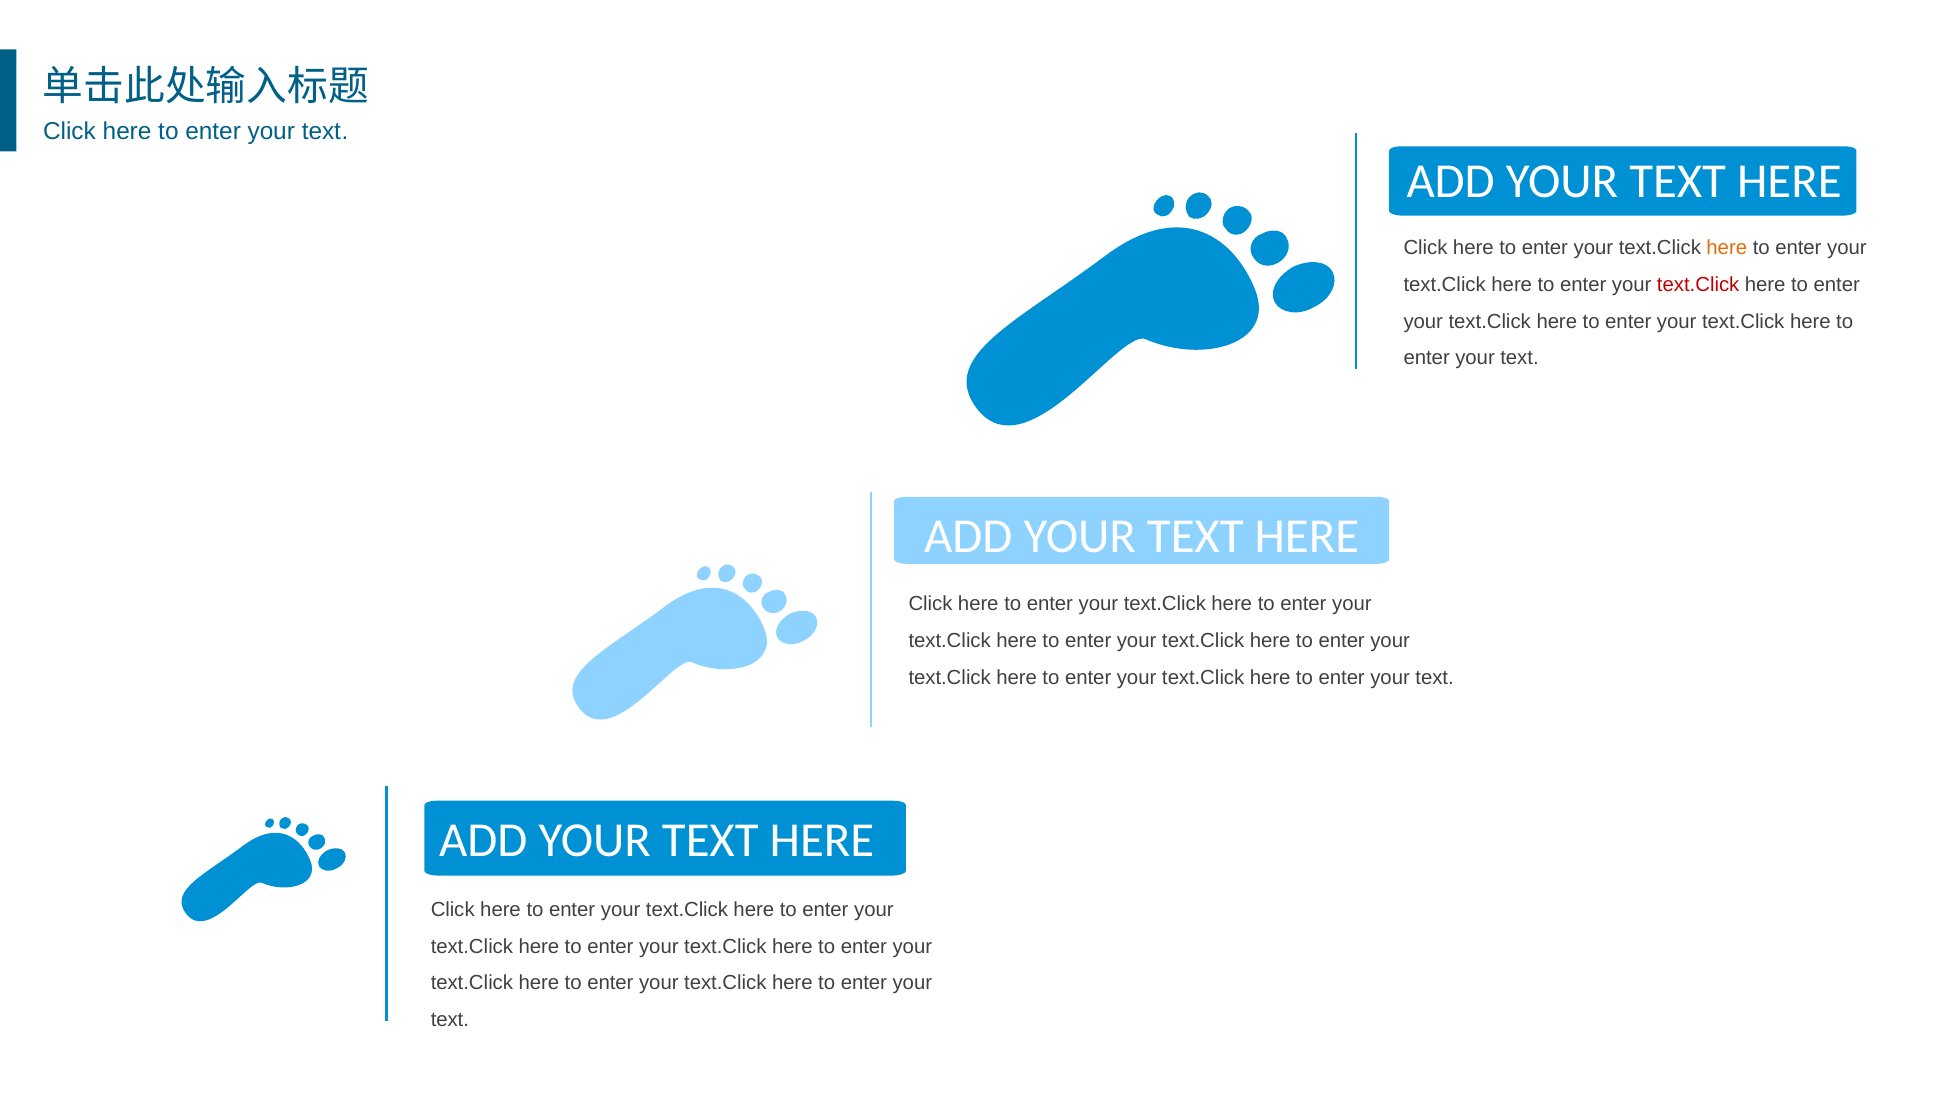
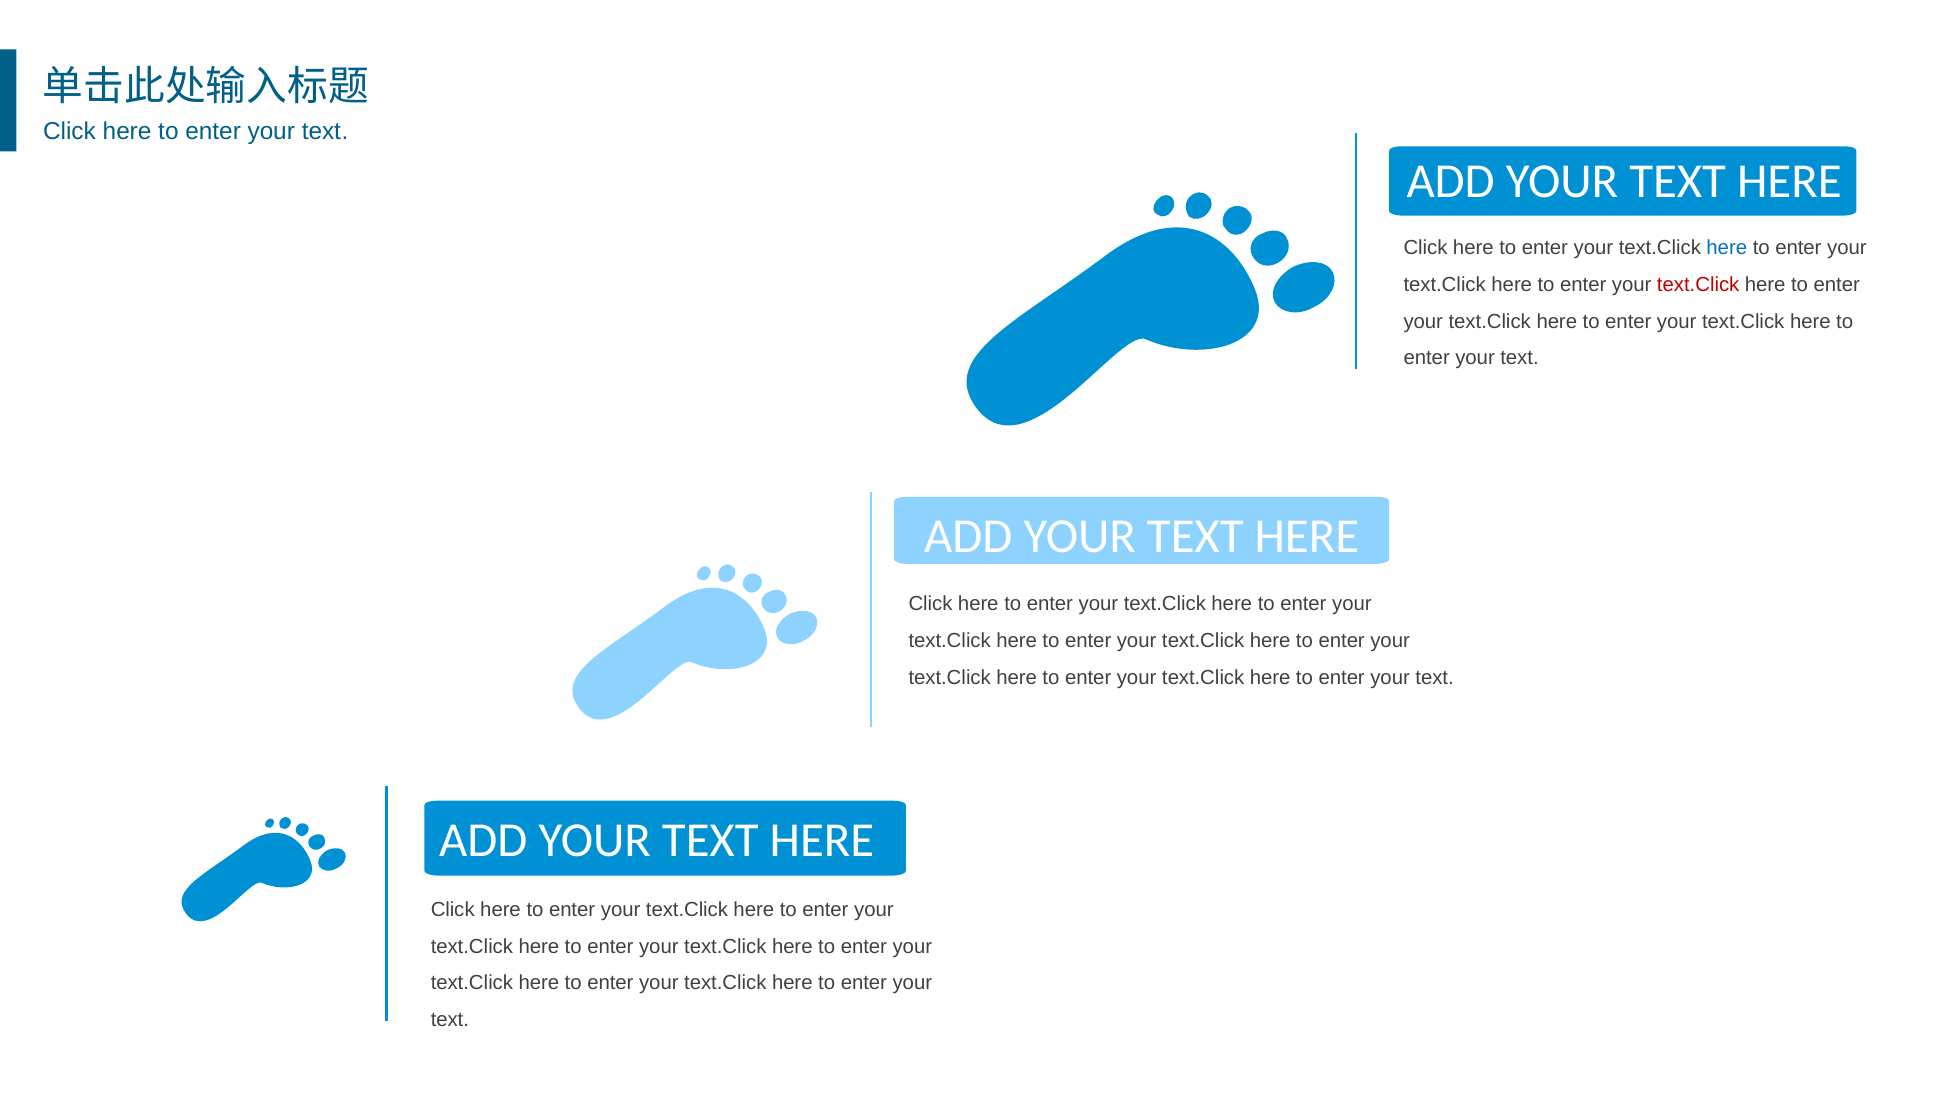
here at (1727, 248) colour: orange -> blue
